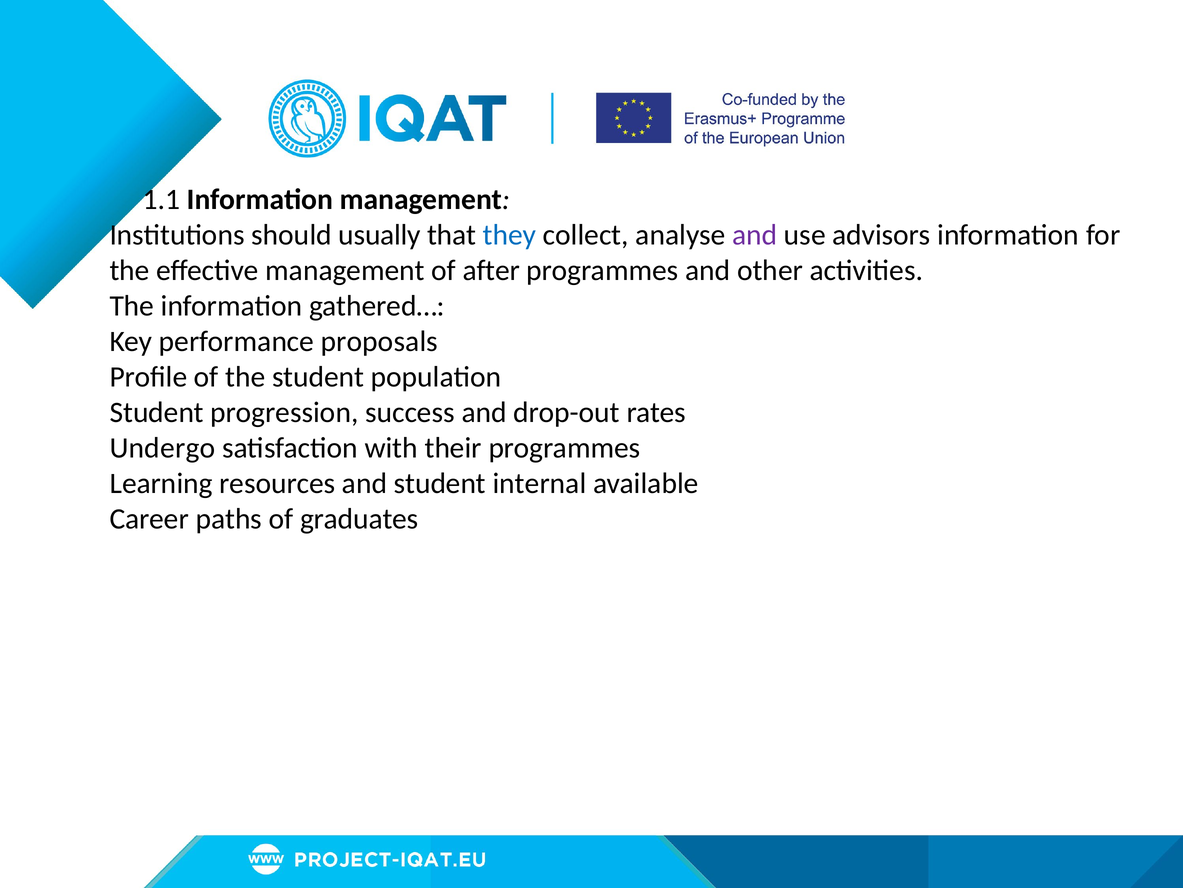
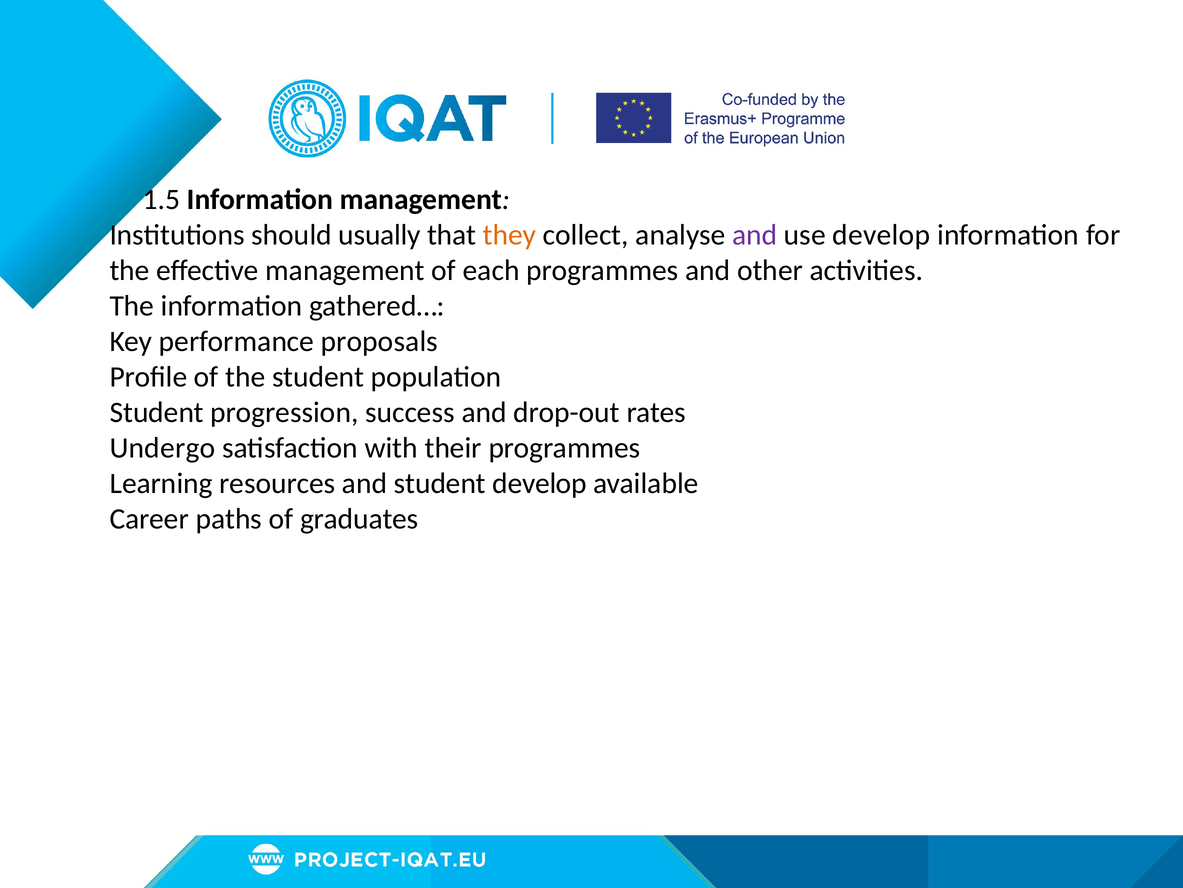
1.1: 1.1 -> 1.5
they colour: blue -> orange
use advisors: advisors -> develop
after: after -> each
student internal: internal -> develop
